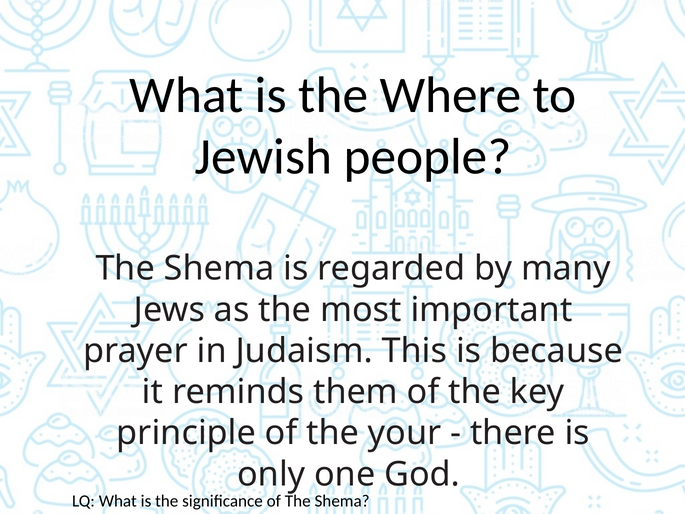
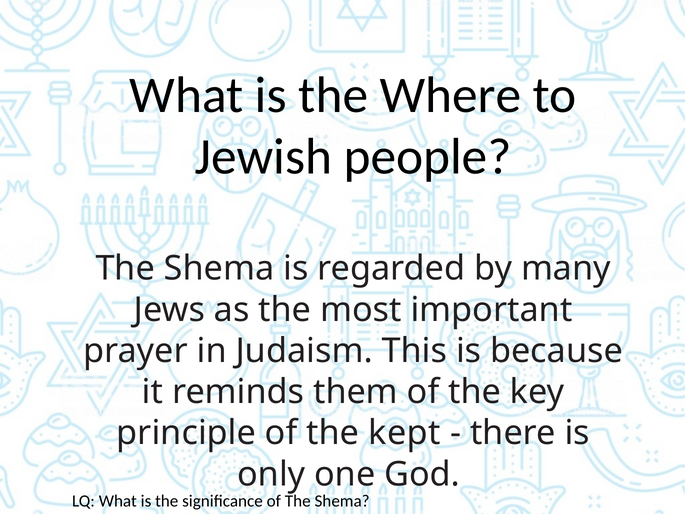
your: your -> kept
